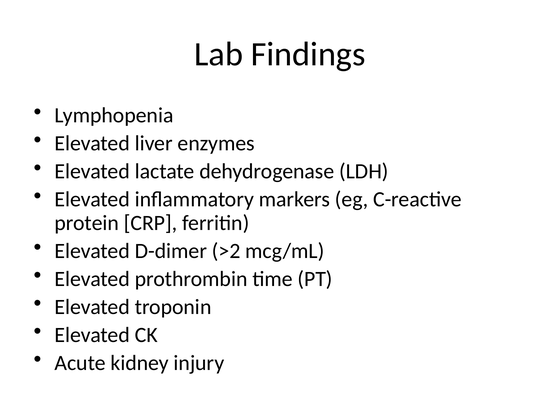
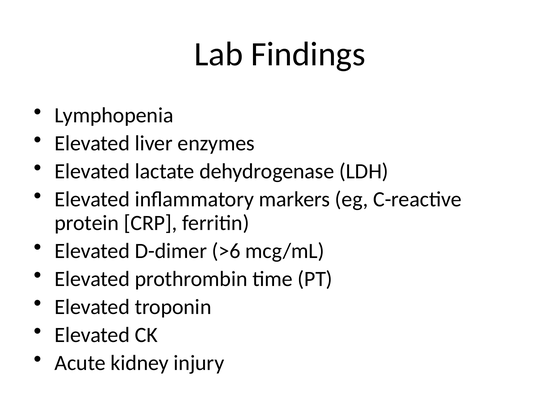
>2: >2 -> >6
